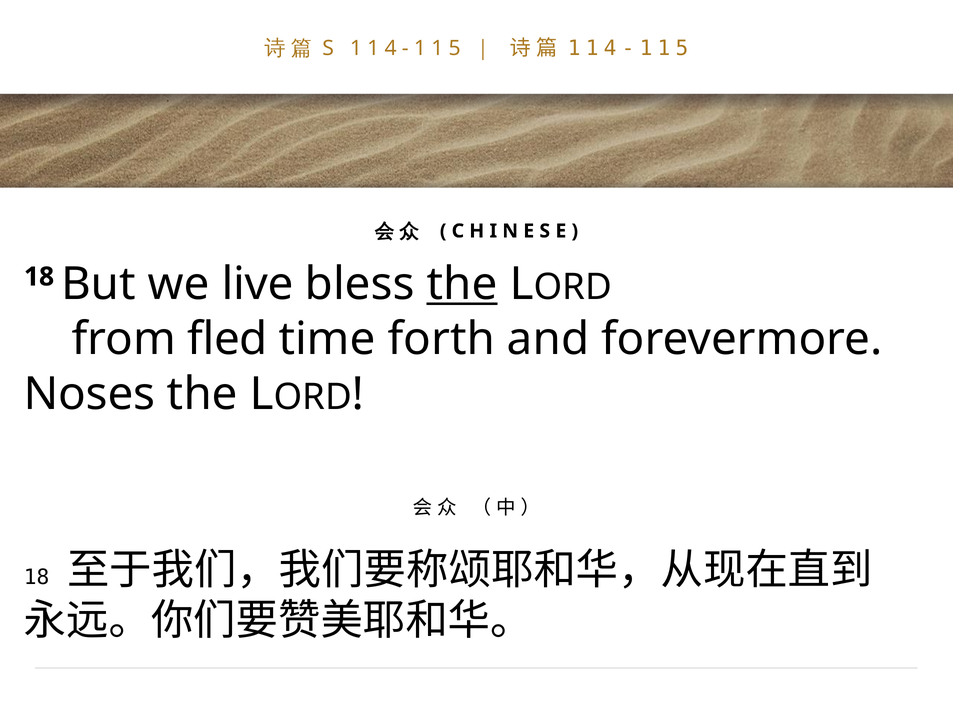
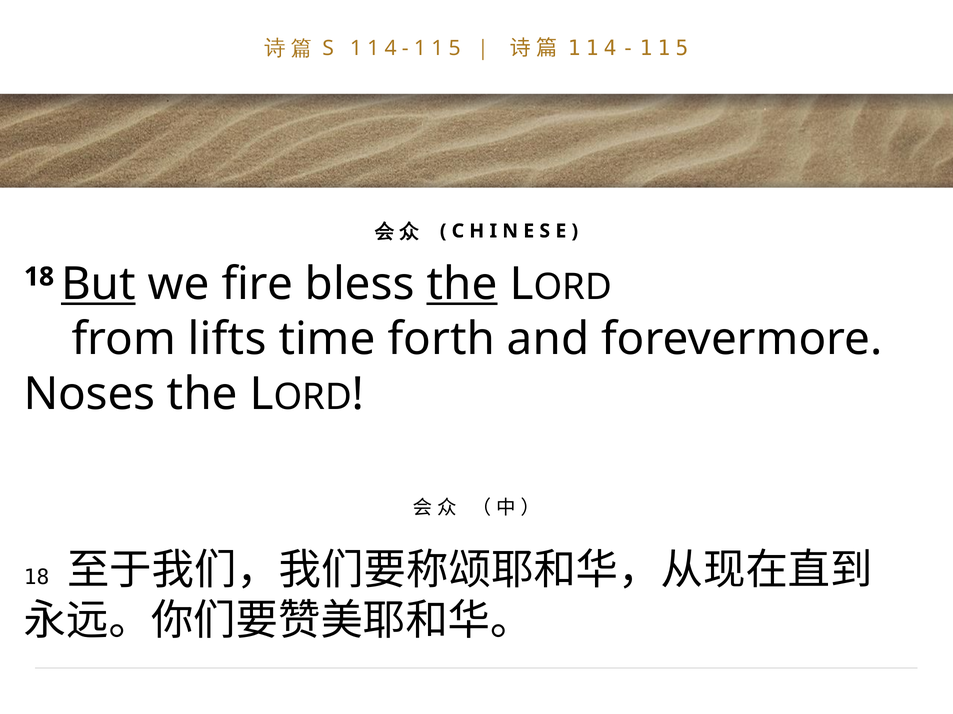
But underline: none -> present
live: live -> fire
fled: fled -> lifts
